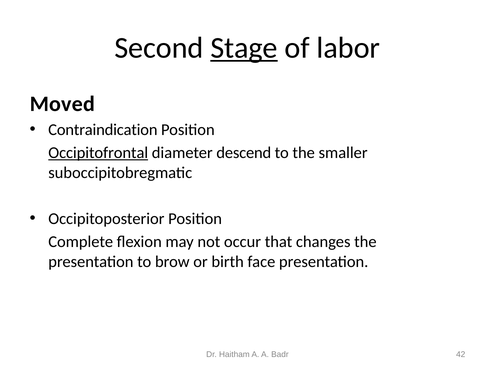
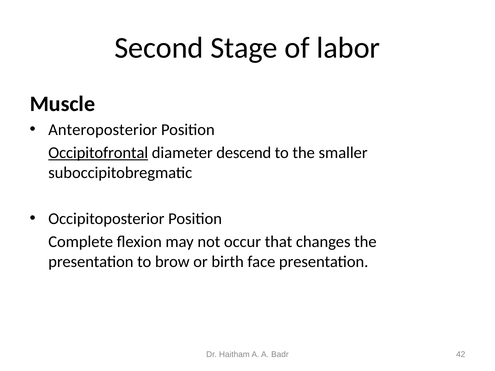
Stage underline: present -> none
Moved: Moved -> Muscle
Contraindication: Contraindication -> Anteroposterior
